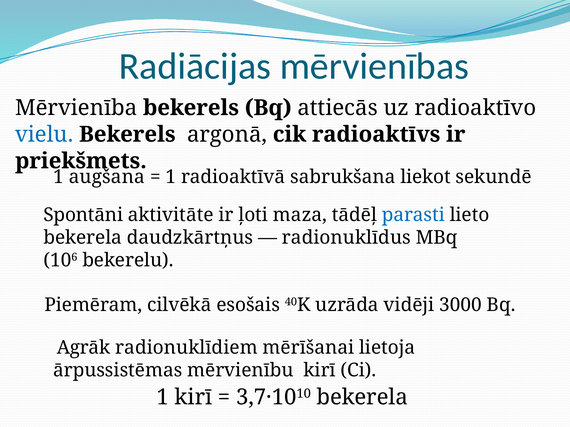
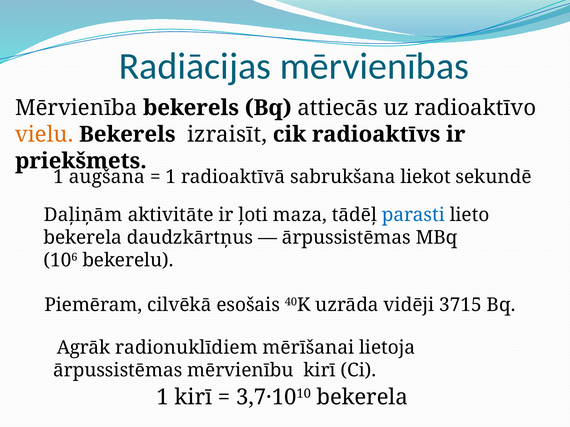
vielu colour: blue -> orange
argonā: argonā -> izraisīt
Spontāni: Spontāni -> Daļiņām
radionuklīdus at (346, 238): radionuklīdus -> ārpussistēmas
3000: 3000 -> 3715
